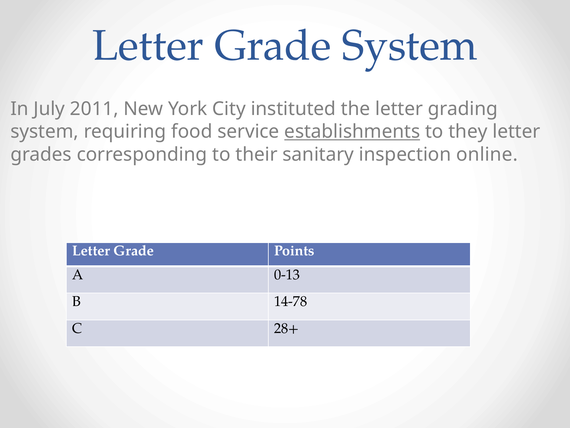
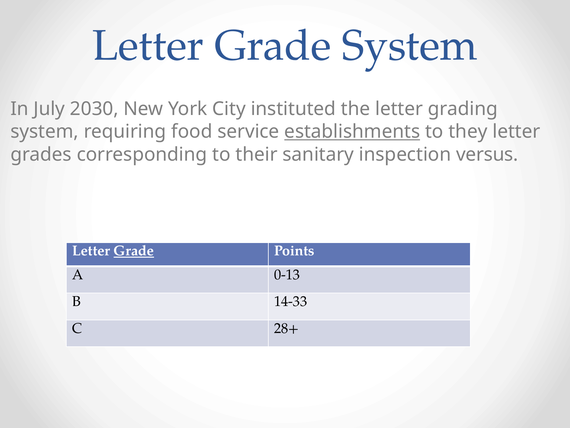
2011: 2011 -> 2030
online: online -> versus
Grade at (134, 251) underline: none -> present
14-78: 14-78 -> 14-33
